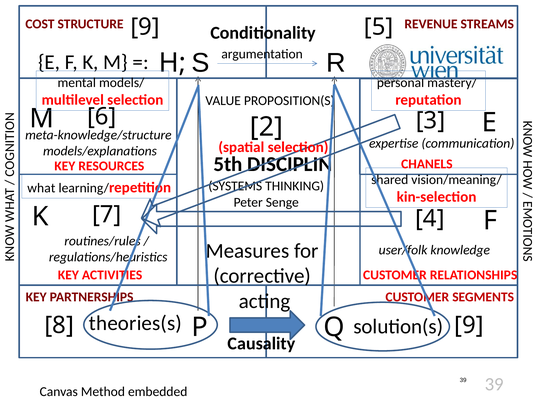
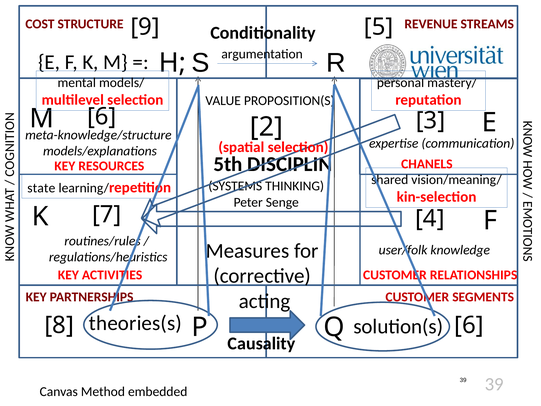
what: what -> state
solution(s 9: 9 -> 6
